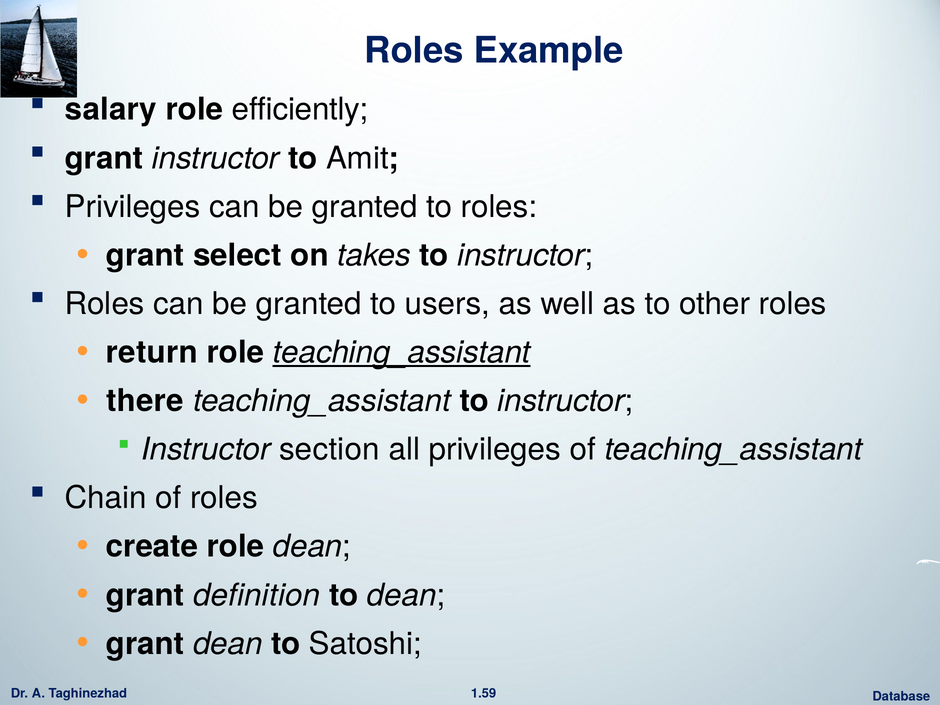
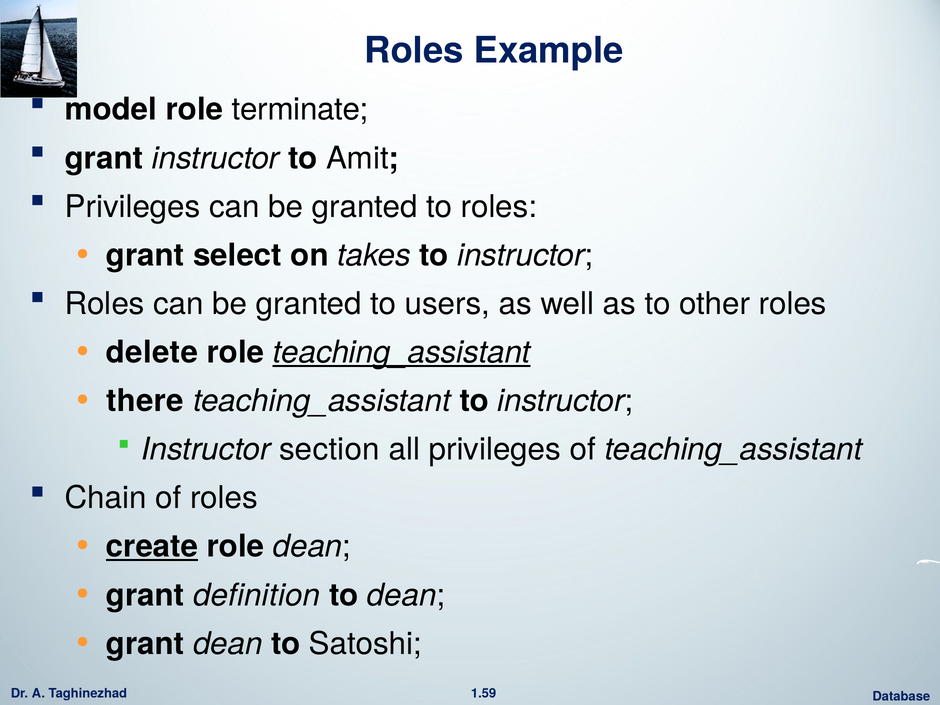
salary: salary -> model
efficiently: efficiently -> terminate
return: return -> delete
create underline: none -> present
